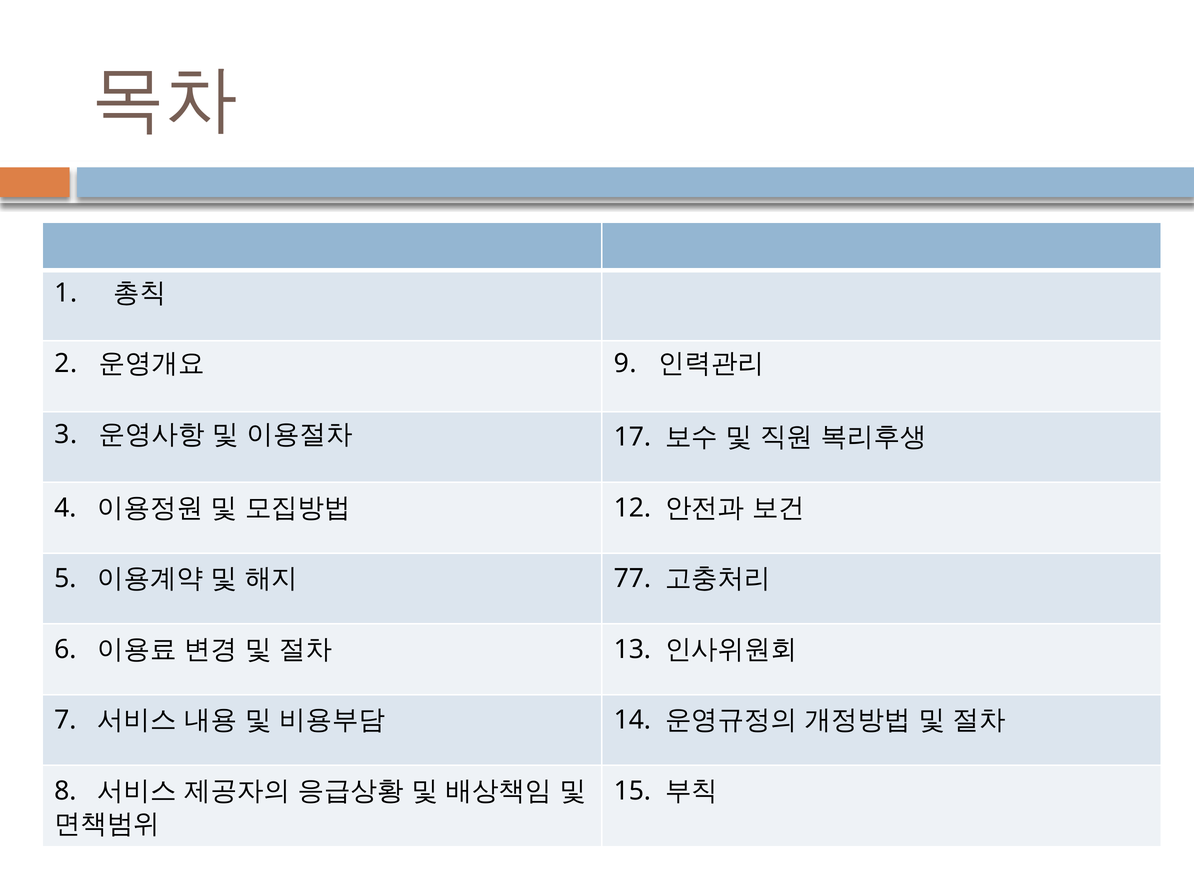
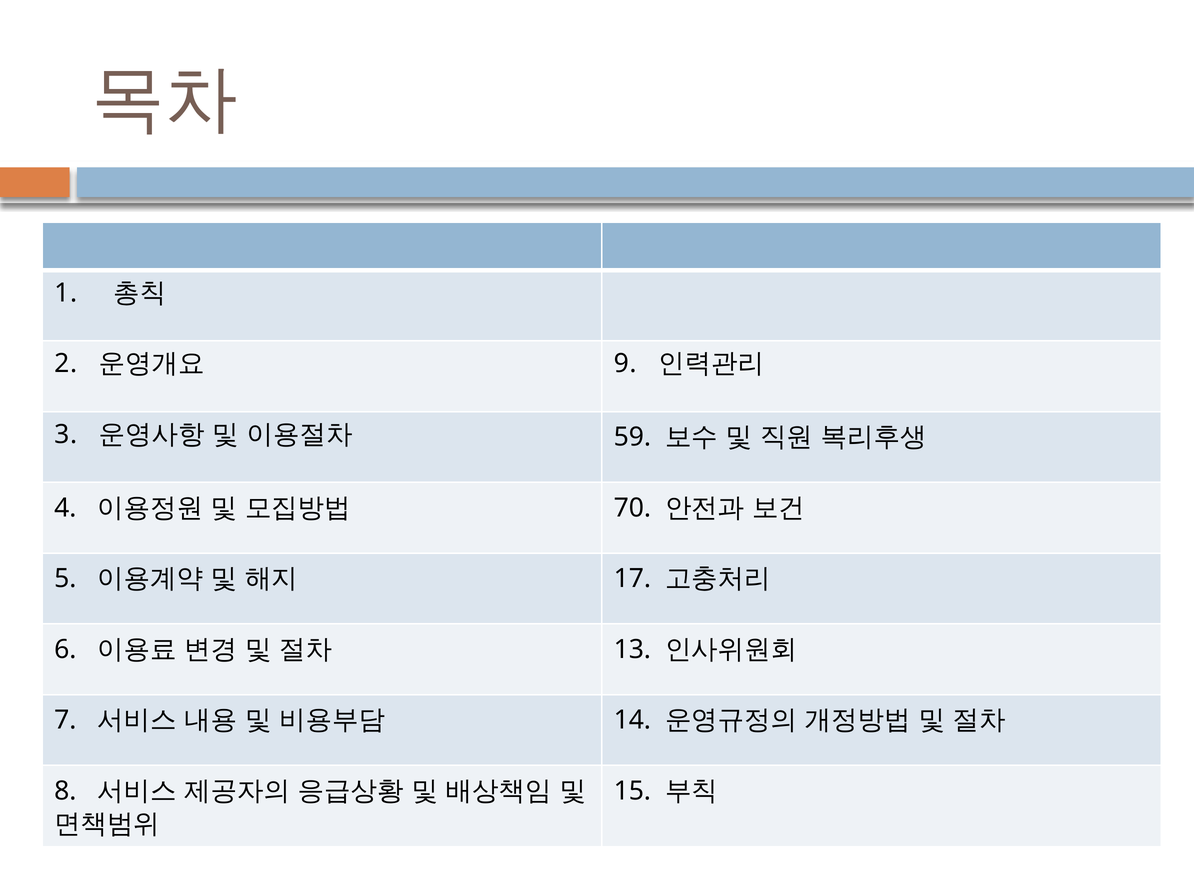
17: 17 -> 59
12: 12 -> 70
77: 77 -> 17
